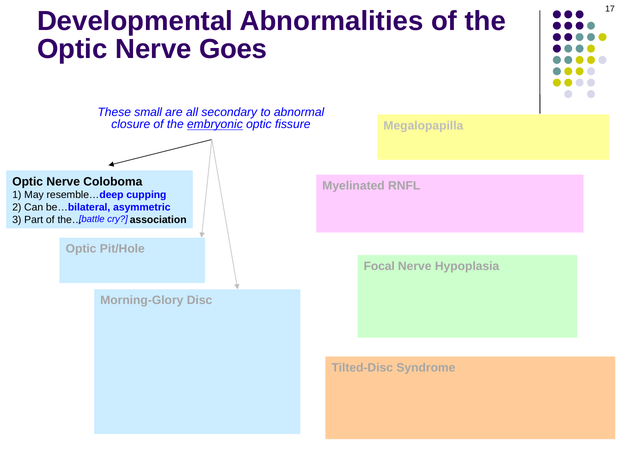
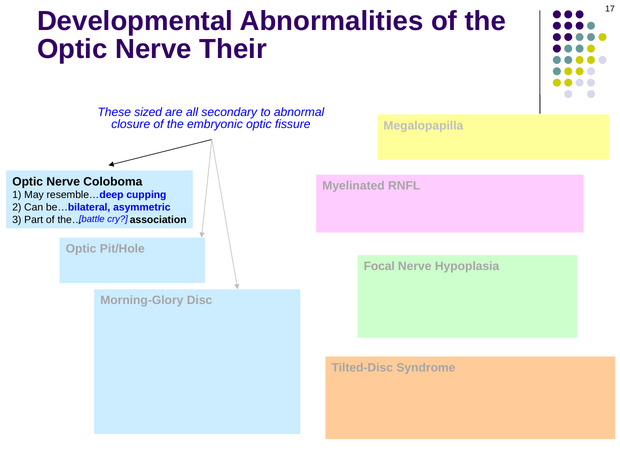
Goes: Goes -> Their
These small: small -> sized
embryonic underline: present -> none
